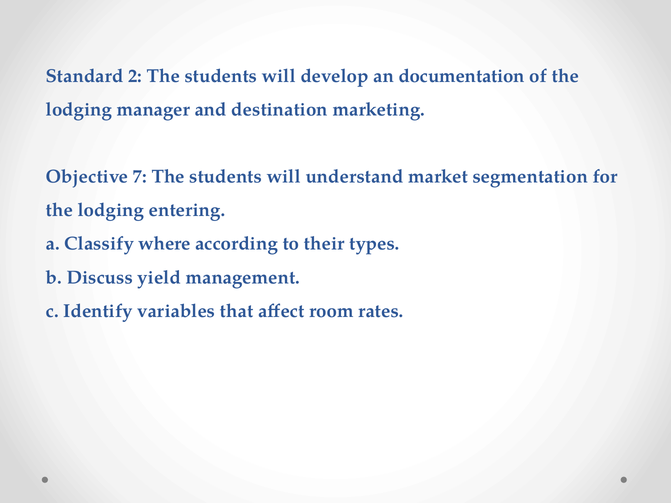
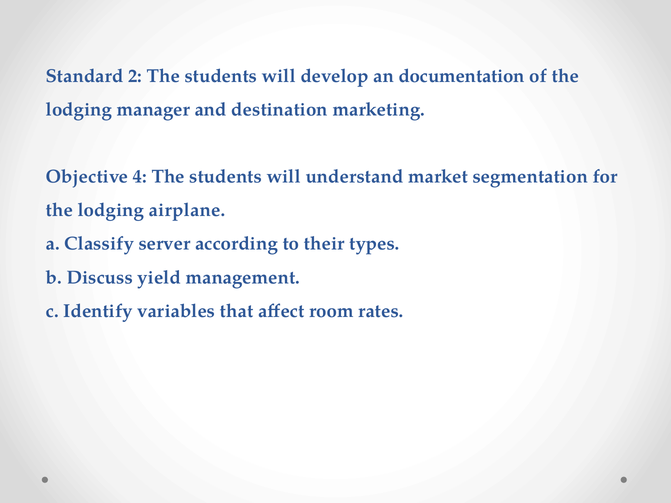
7: 7 -> 4
entering: entering -> airplane
where: where -> server
